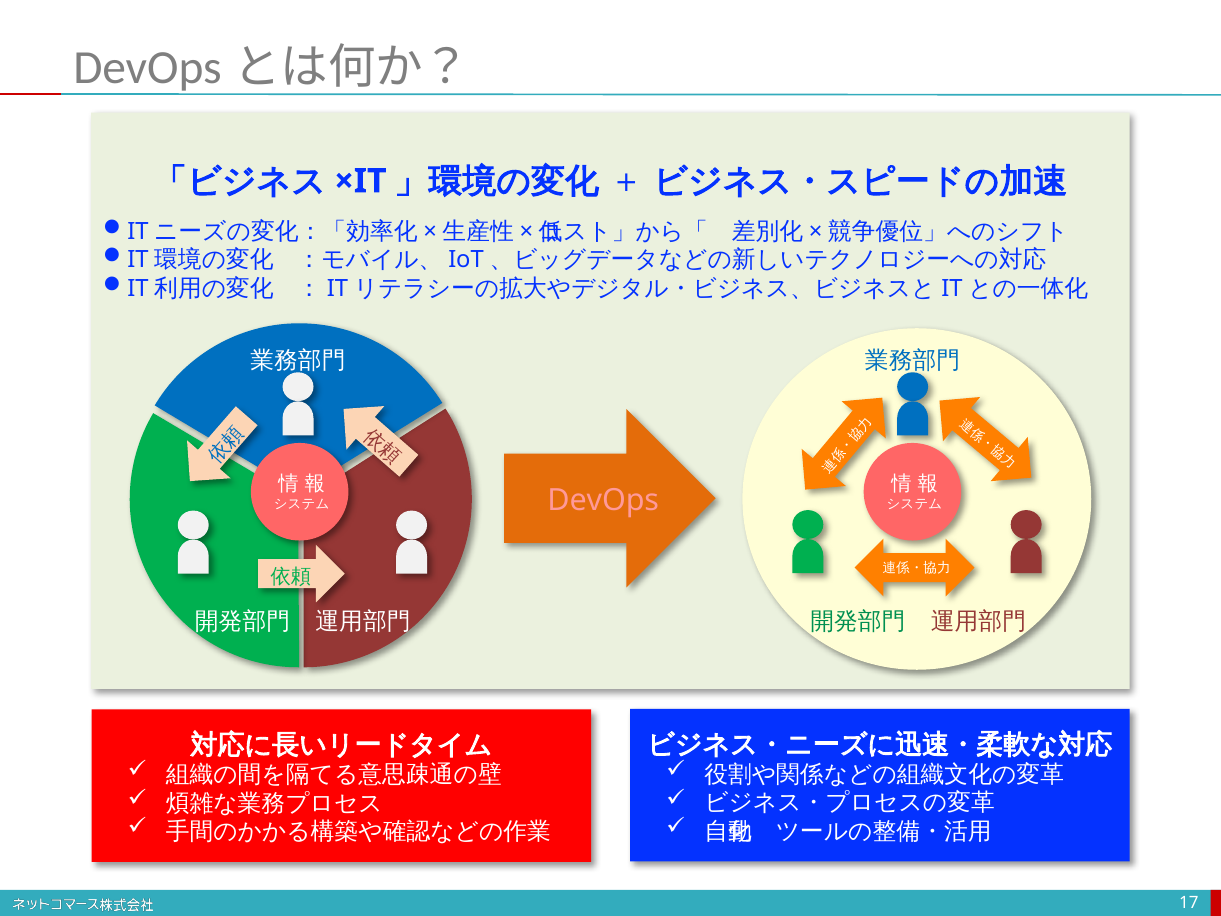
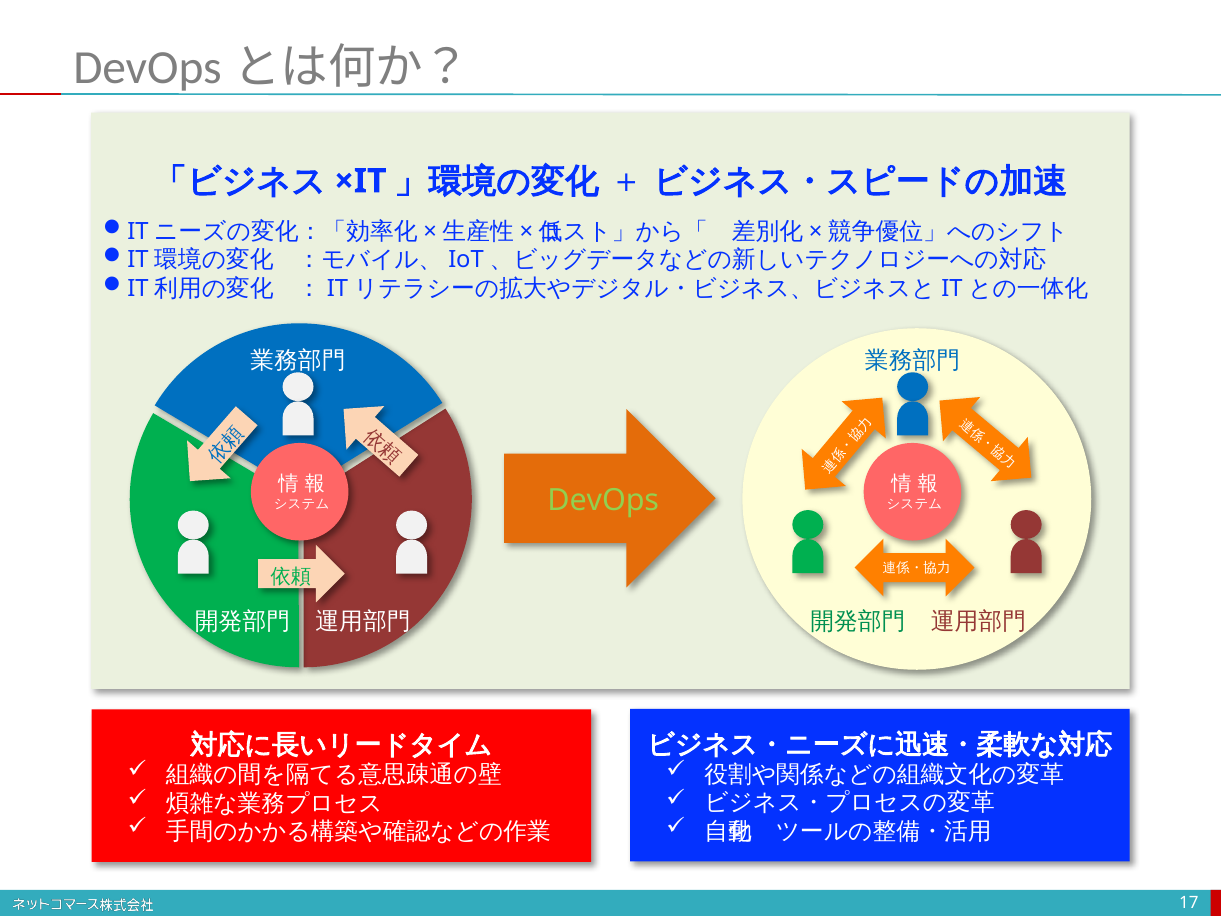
DevOps colour: pink -> light green
